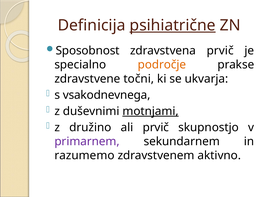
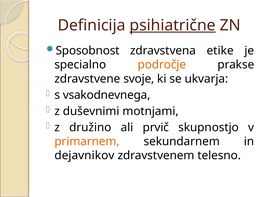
zdravstvena prvič: prvič -> etike
točni: točni -> svoje
motnjami underline: present -> none
primarnem colour: purple -> orange
razumemo: razumemo -> dejavnikov
aktivno: aktivno -> telesno
